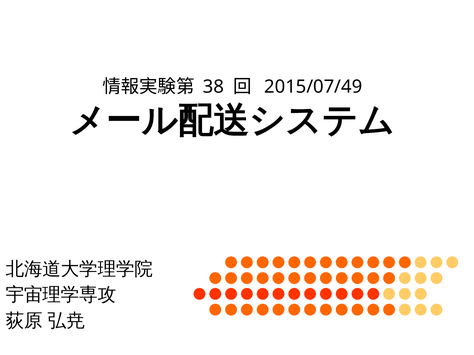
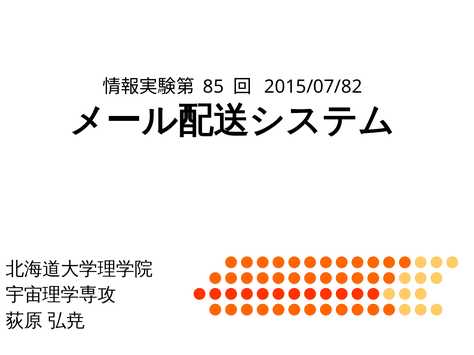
38: 38 -> 85
2015/07/49: 2015/07/49 -> 2015/07/82
